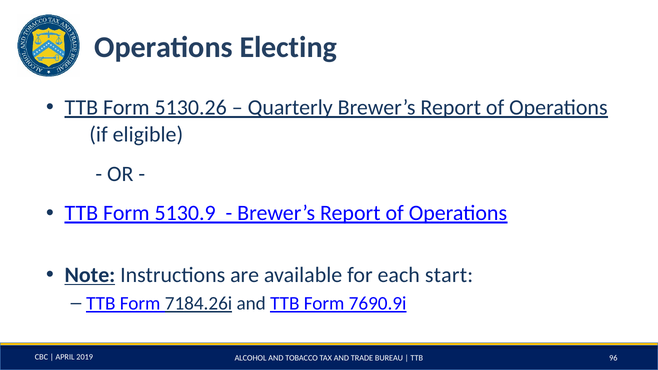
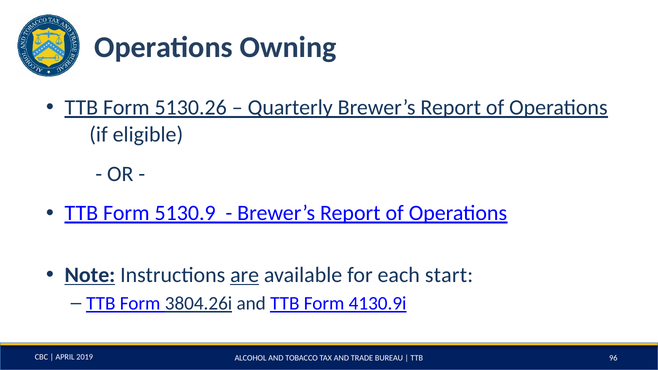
Electing: Electing -> Owning
are underline: none -> present
7184.26i: 7184.26i -> 3804.26i
7690.9i: 7690.9i -> 4130.9i
